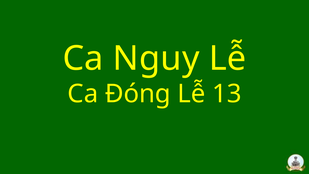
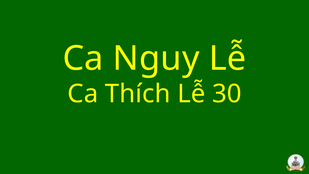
Đóng: Đóng -> Thích
13: 13 -> 30
